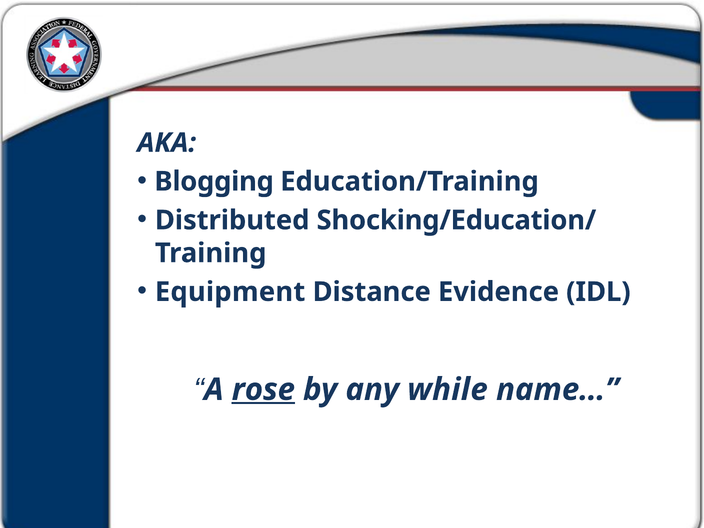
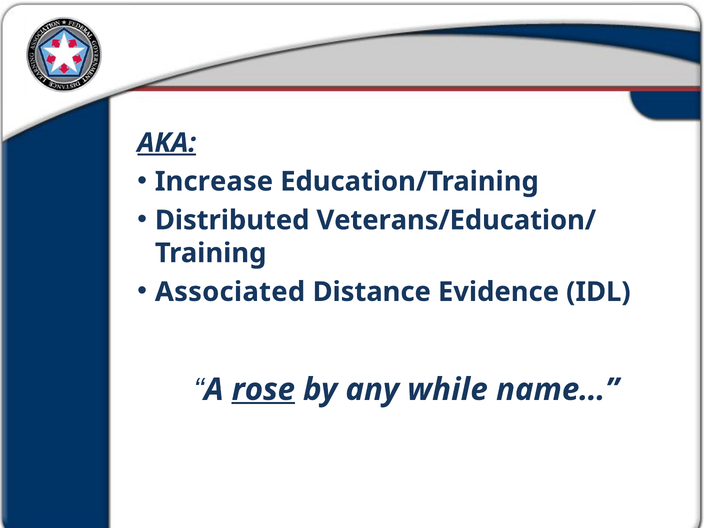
AKA underline: none -> present
Blogging: Blogging -> Increase
Shocking/Education/: Shocking/Education/ -> Veterans/Education/
Equipment: Equipment -> Associated
